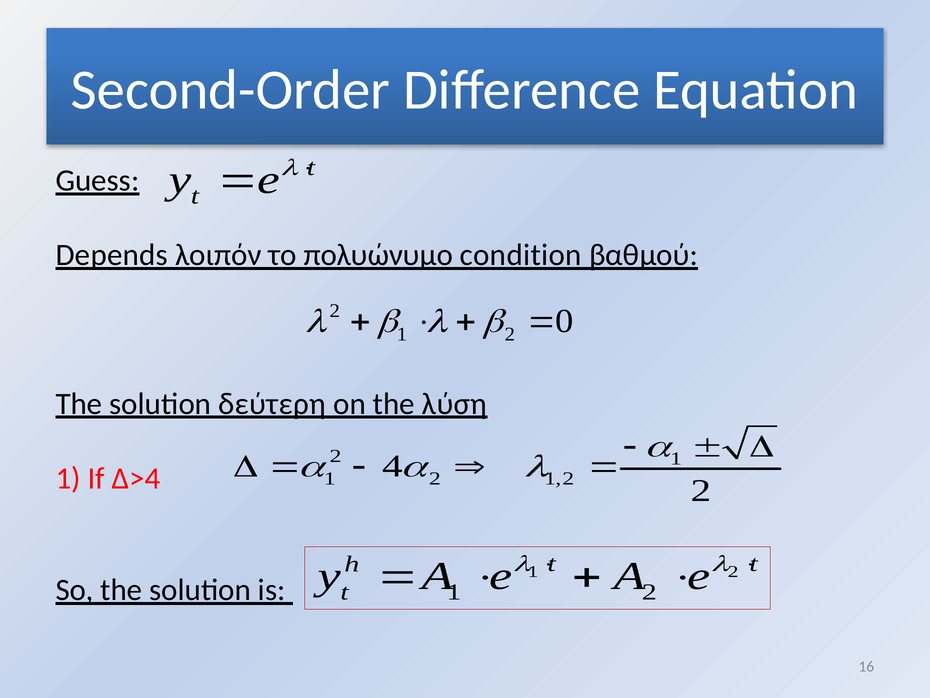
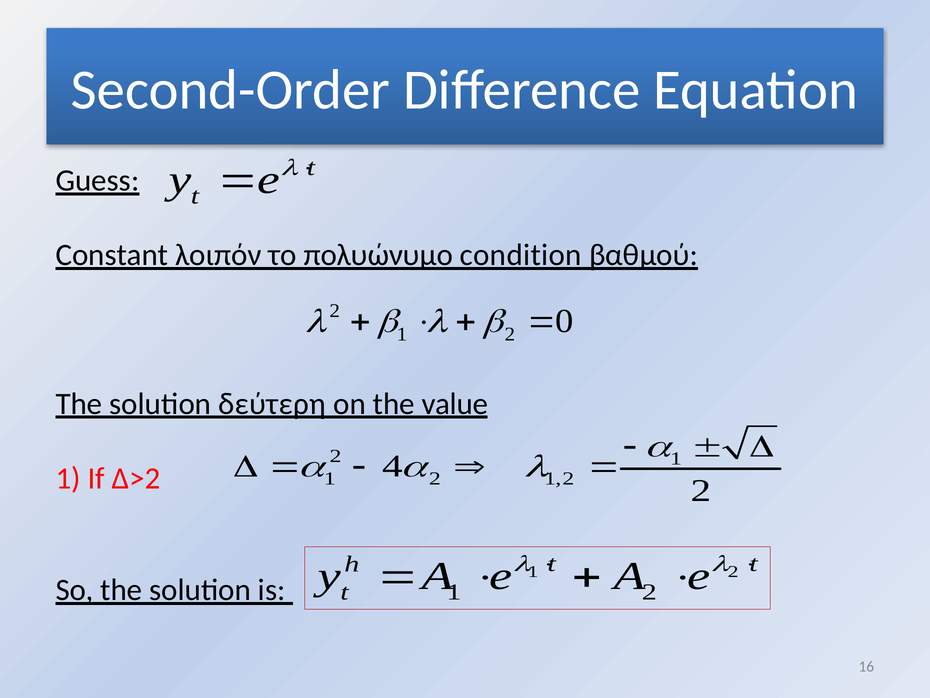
Depends: Depends -> Constant
λύση: λύση -> value
Δ>4: Δ>4 -> Δ>2
